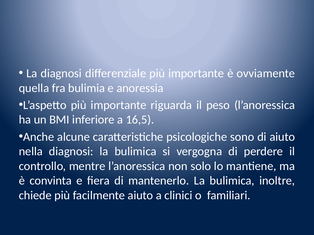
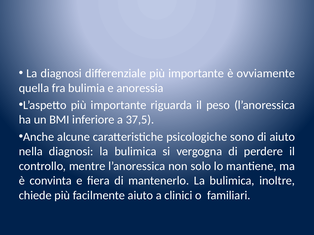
16,5: 16,5 -> 37,5
